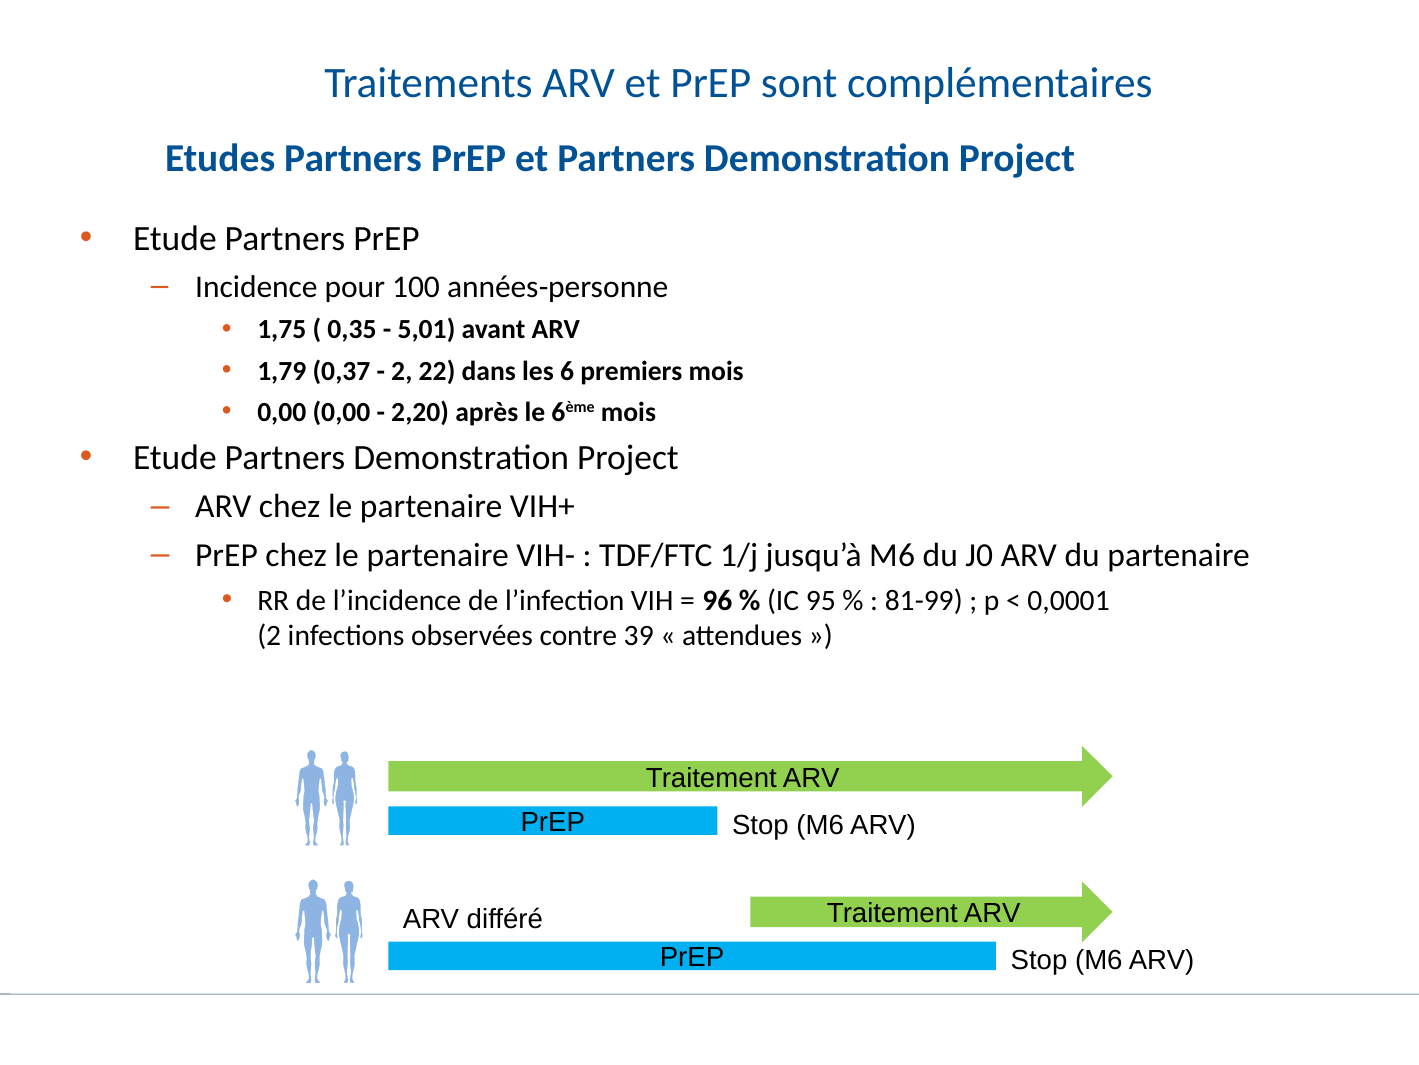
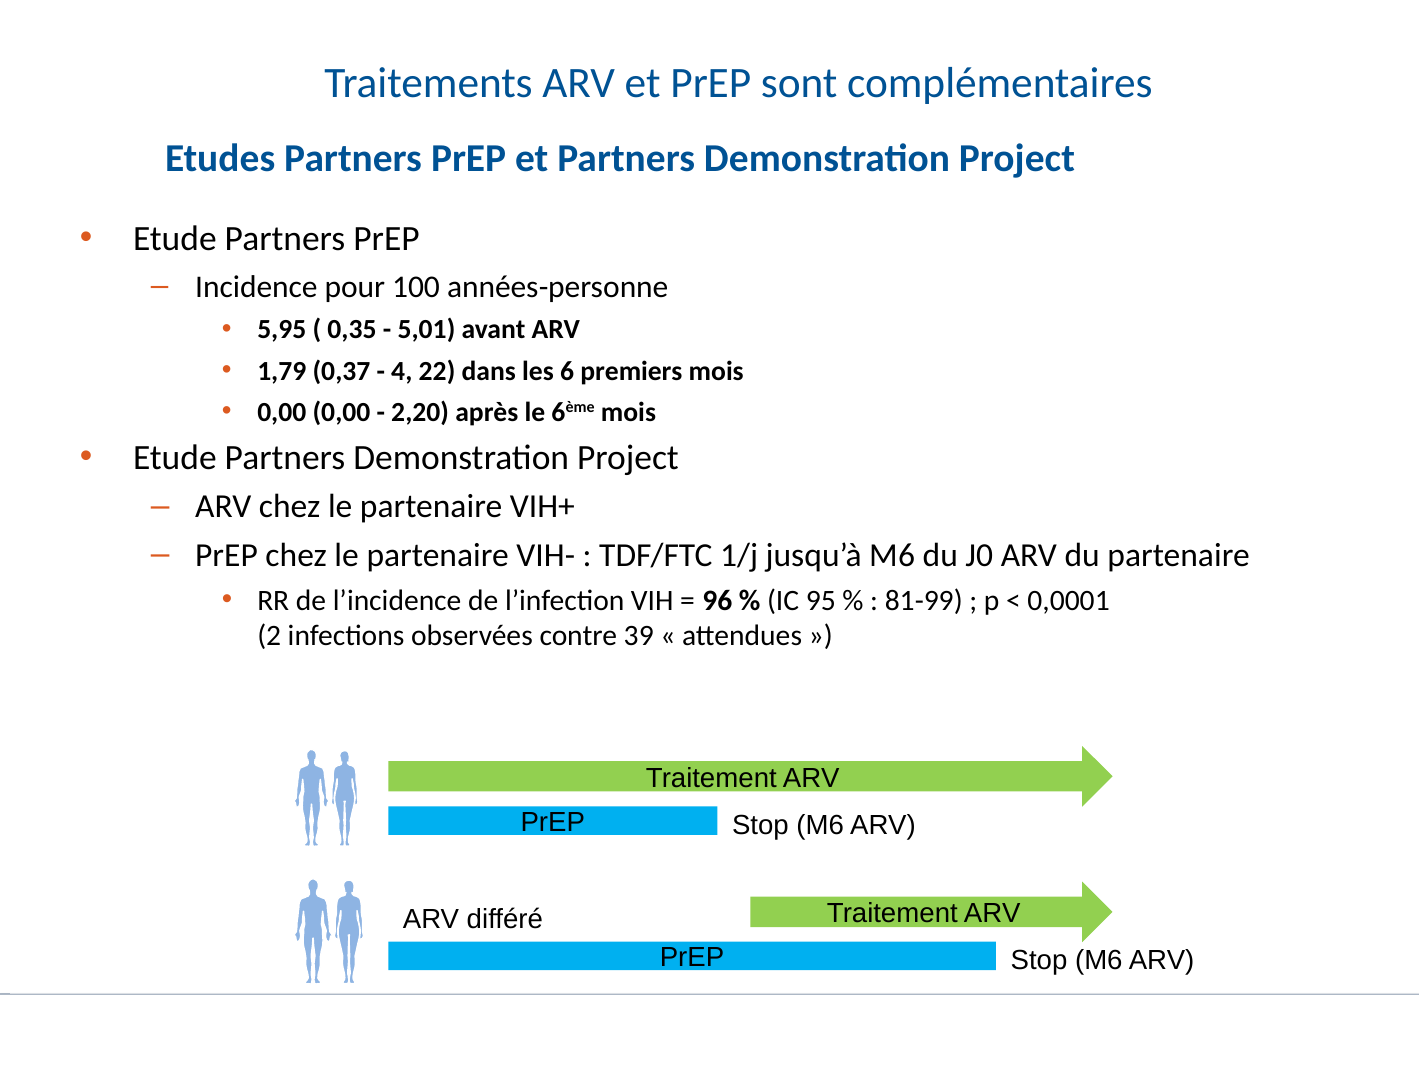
1,75: 1,75 -> 5,95
2 at (402, 371): 2 -> 4
